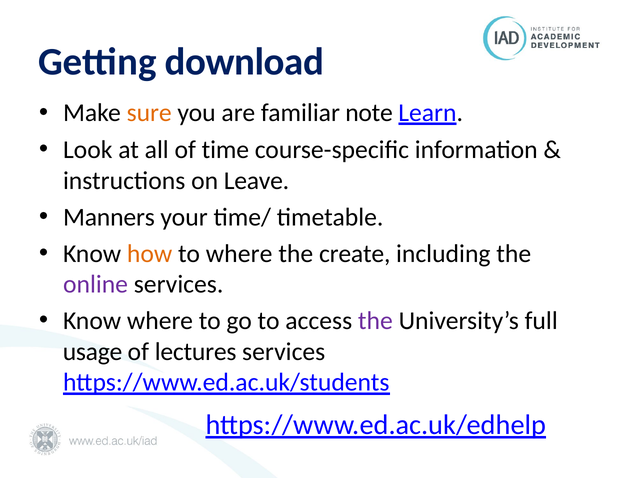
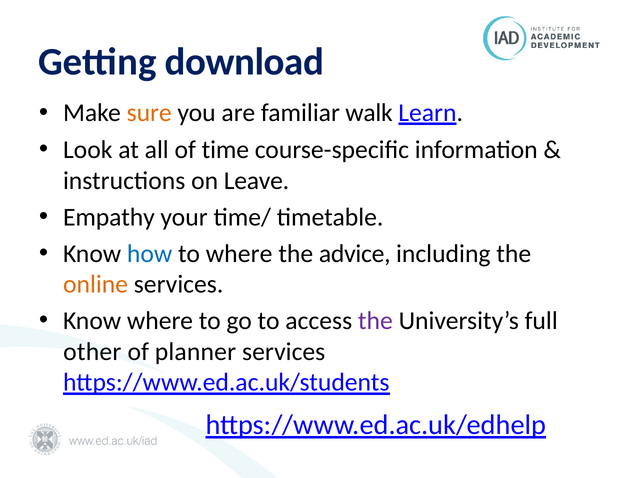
note: note -> walk
Manners: Manners -> Empathy
how colour: orange -> blue
create: create -> advice
online colour: purple -> orange
usage: usage -> other
lectures: lectures -> planner
